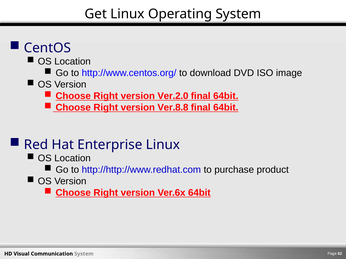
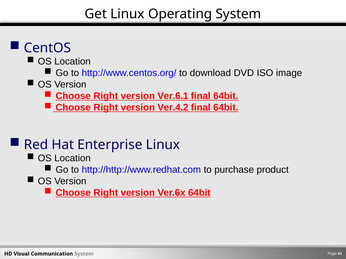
Ver.2.0: Ver.2.0 -> Ver.6.1
Ver.8.8: Ver.8.8 -> Ver.4.2
